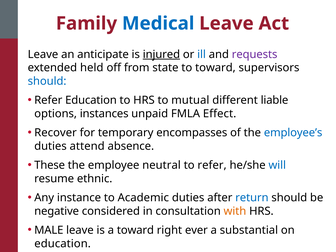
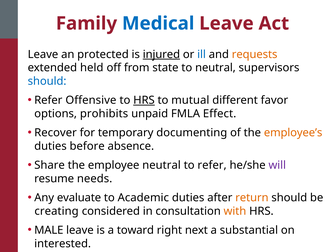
anticipate: anticipate -> protected
requests colour: purple -> orange
to toward: toward -> neutral
Refer Education: Education -> Offensive
HRS at (144, 100) underline: none -> present
liable: liable -> favor
instances: instances -> prohibits
encompasses: encompasses -> documenting
employee’s colour: blue -> orange
attend: attend -> before
These: These -> Share
will colour: blue -> purple
ethnic: ethnic -> needs
instance: instance -> evaluate
return colour: blue -> orange
negative: negative -> creating
ever: ever -> next
education at (63, 244): education -> interested
